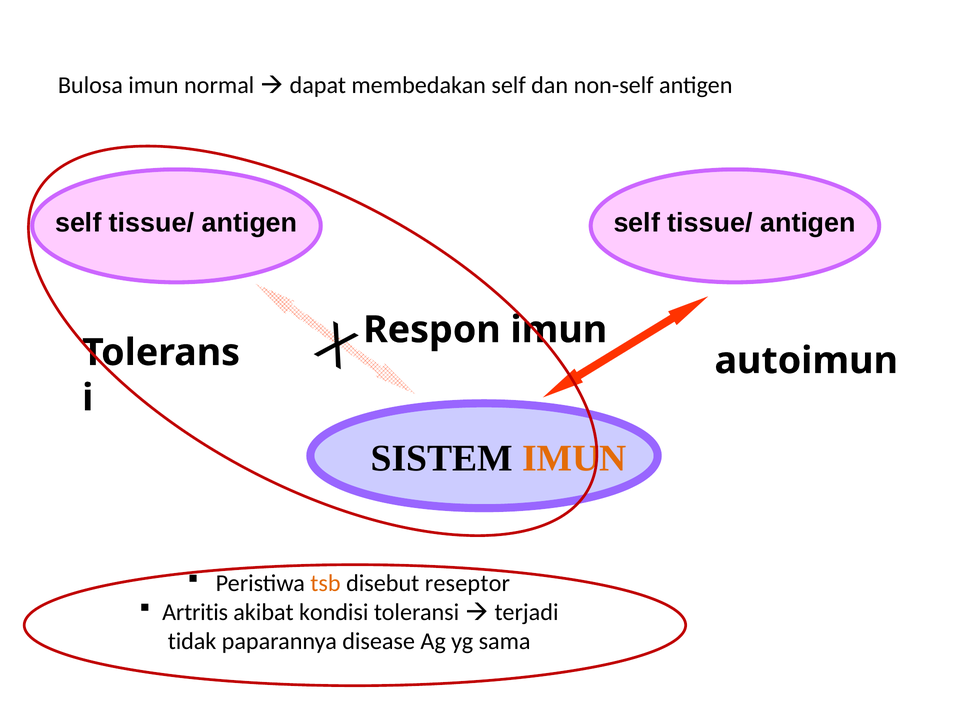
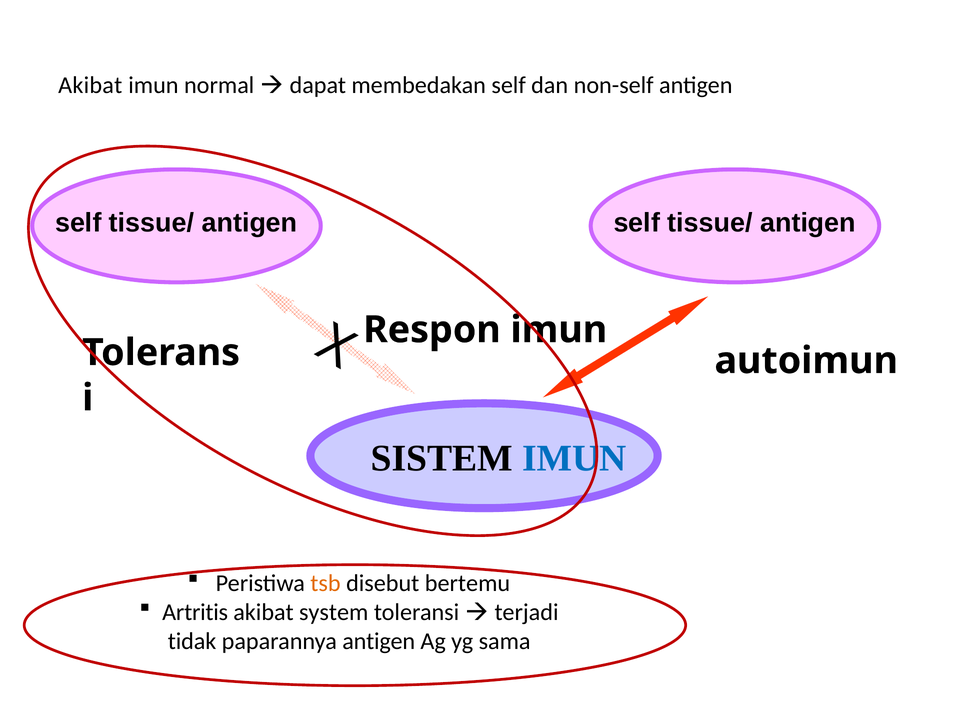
Bulosa at (90, 85): Bulosa -> Akibat
IMUN at (574, 458) colour: orange -> blue
reseptor: reseptor -> bertemu
kondisi: kondisi -> system
paparannya disease: disease -> antigen
